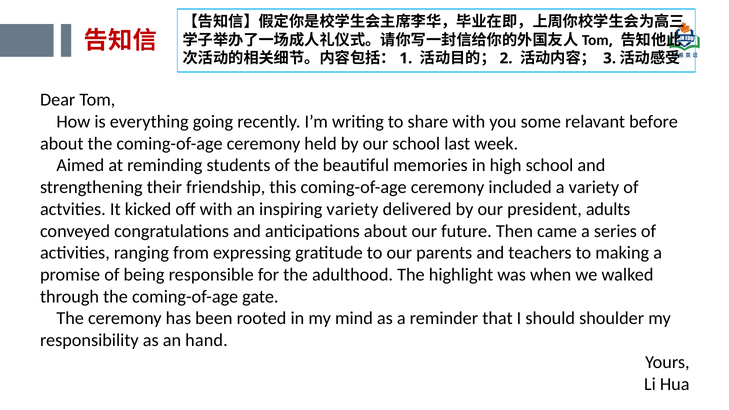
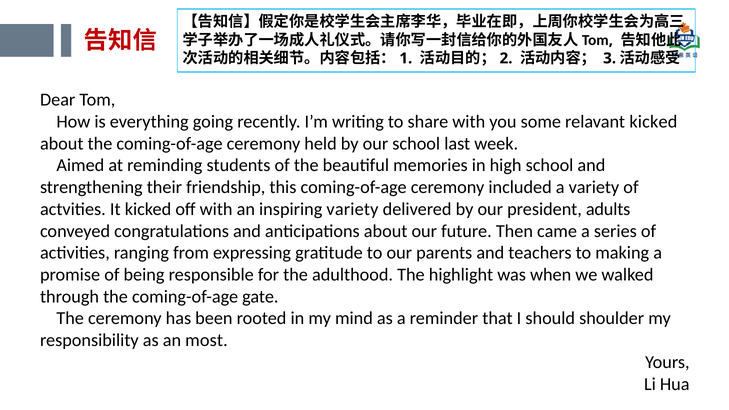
relavant before: before -> kicked
hand: hand -> most
